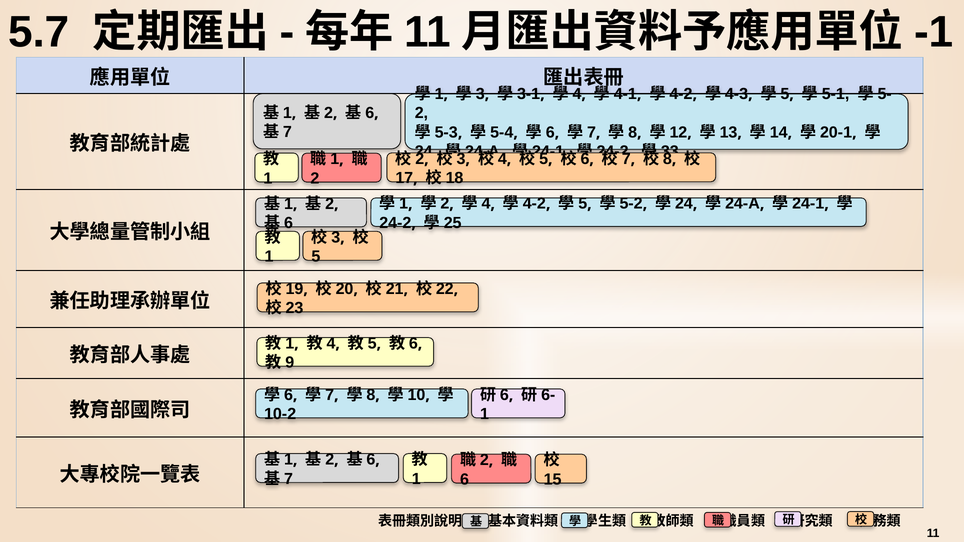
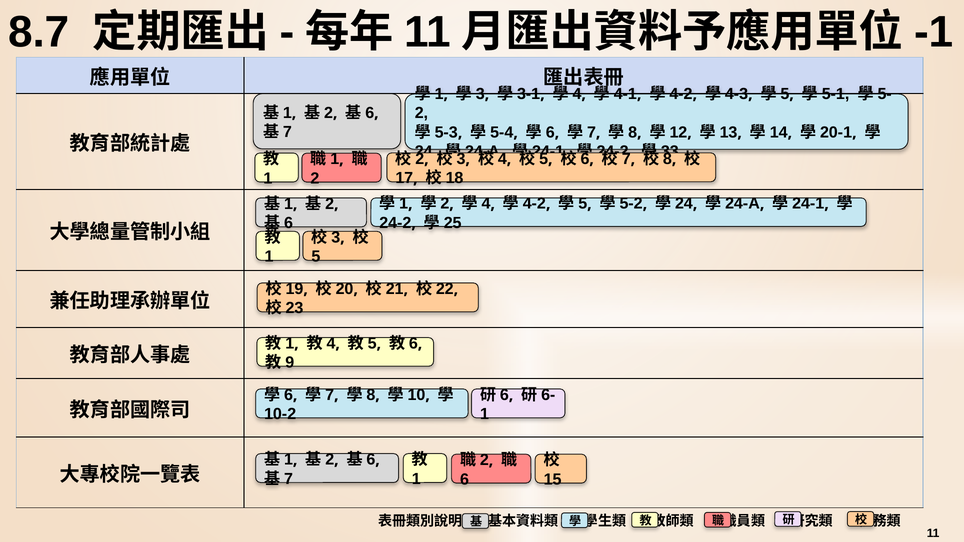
5.7: 5.7 -> 8.7
